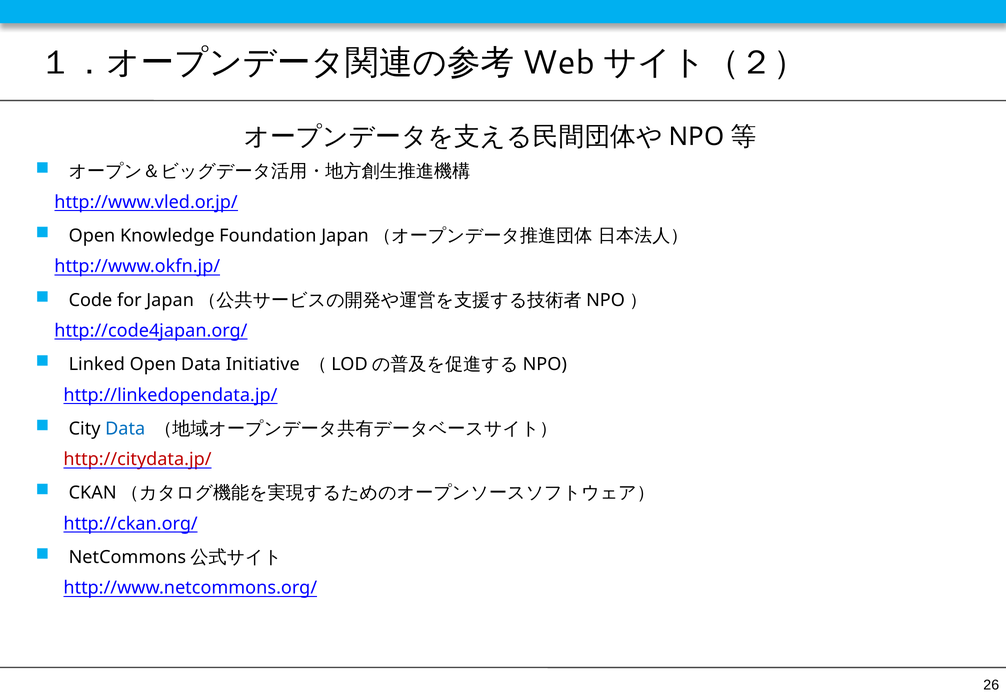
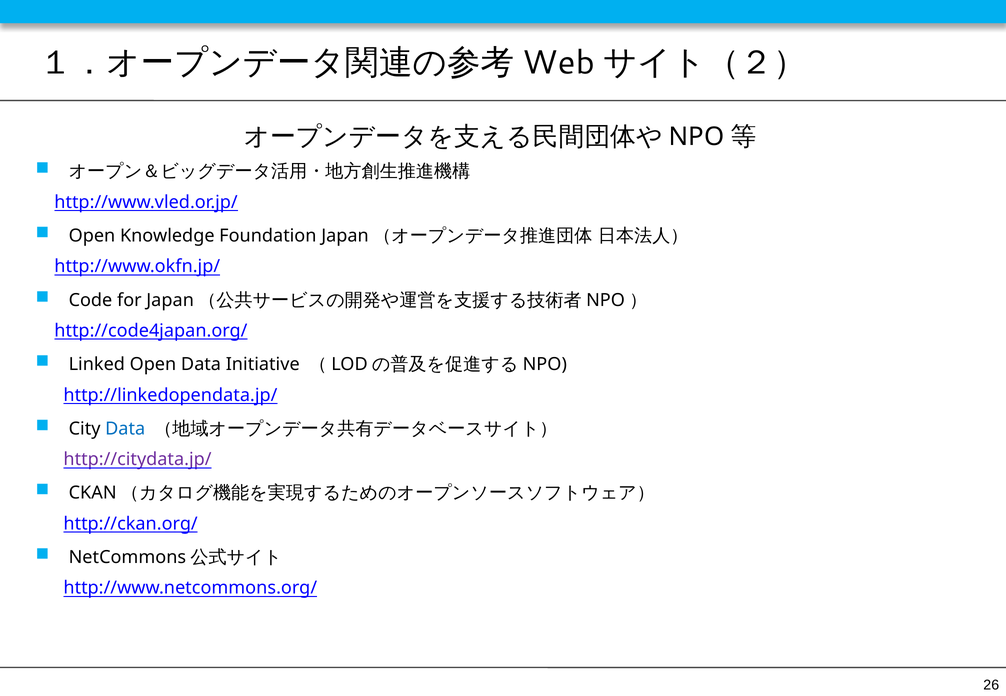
http://citydata.jp/ colour: red -> purple
